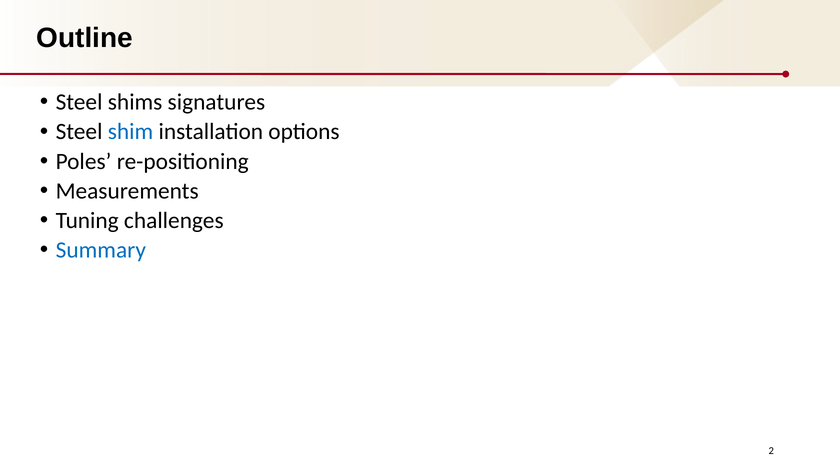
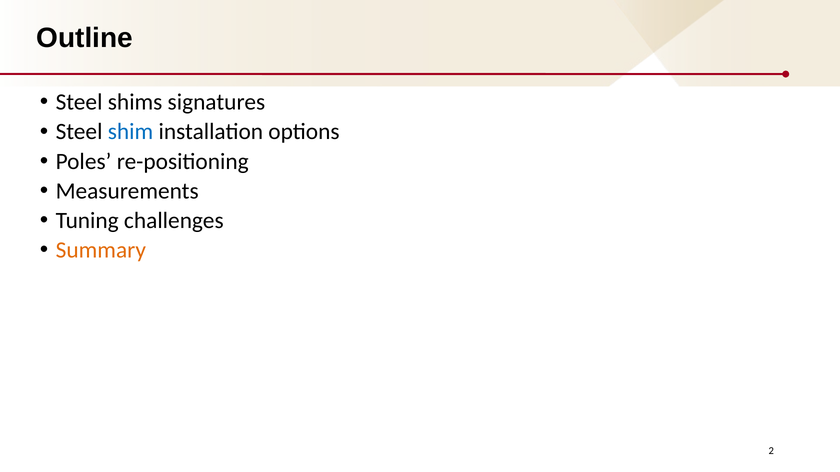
Summary colour: blue -> orange
